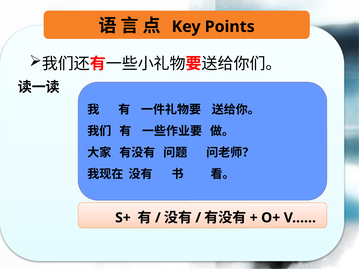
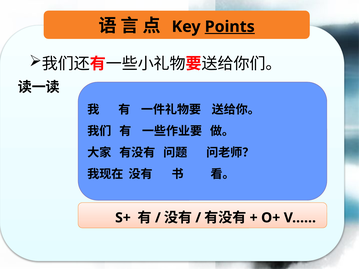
Points underline: none -> present
